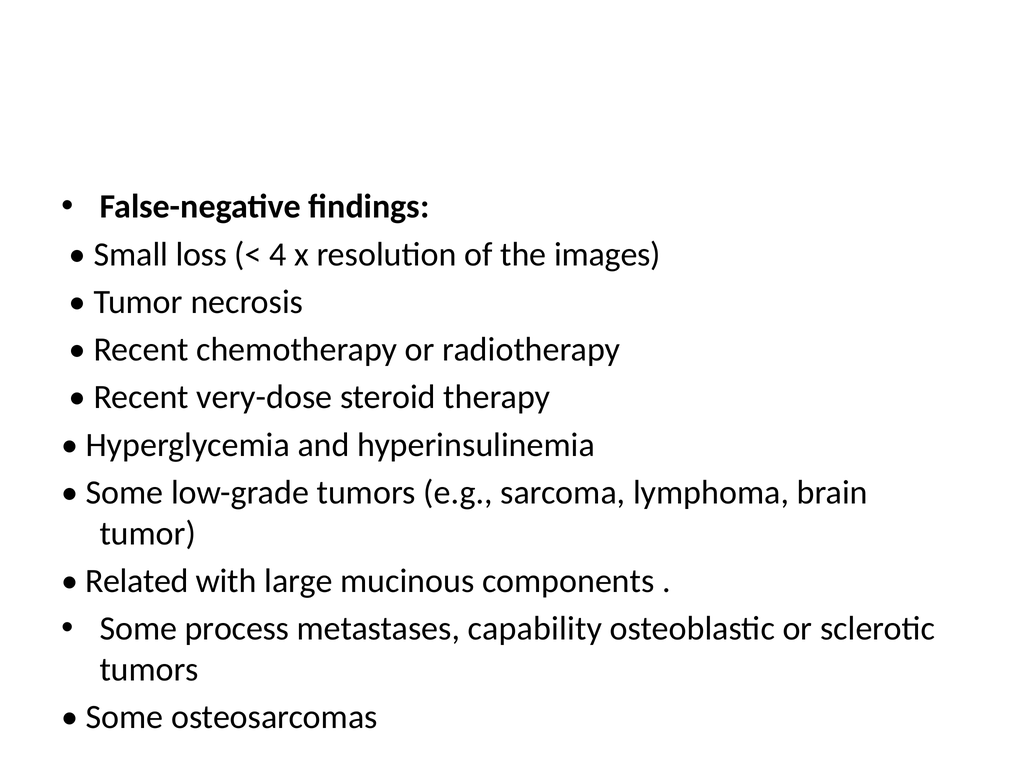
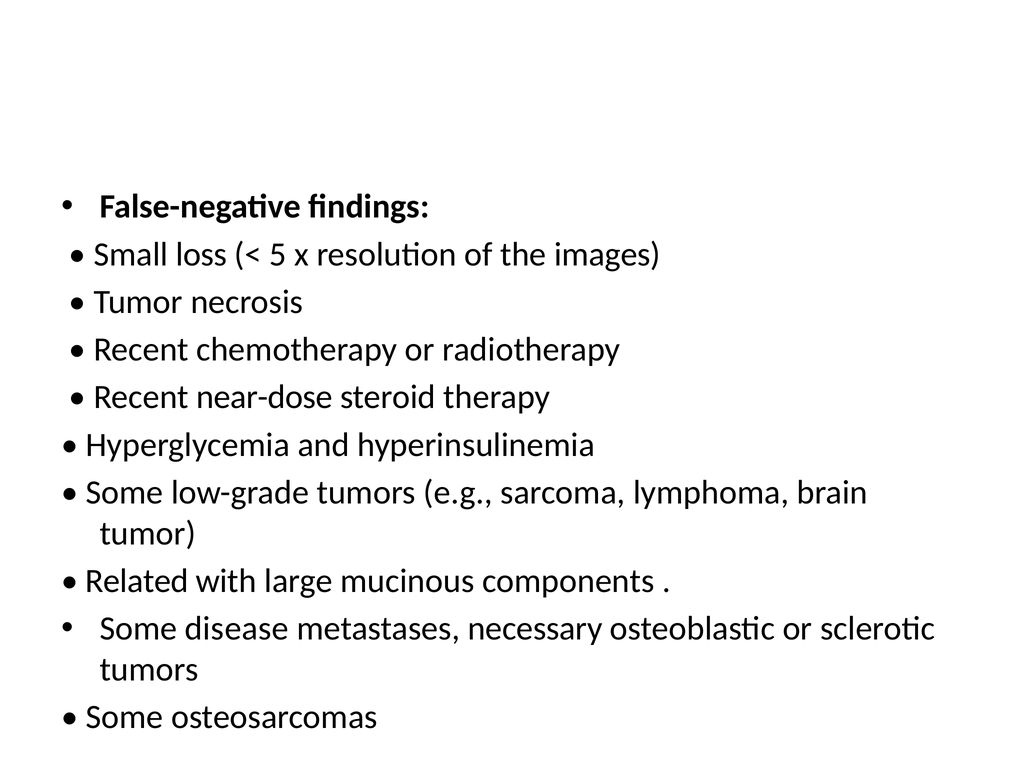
4: 4 -> 5
very-dose: very-dose -> near-dose
process: process -> disease
capability: capability -> necessary
